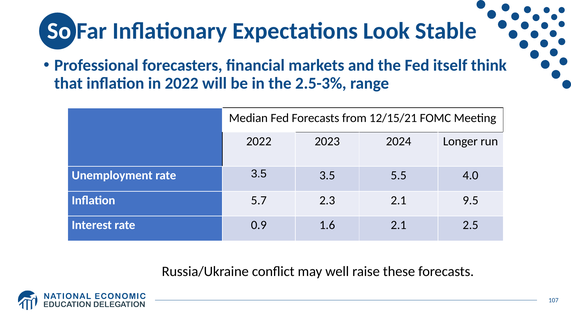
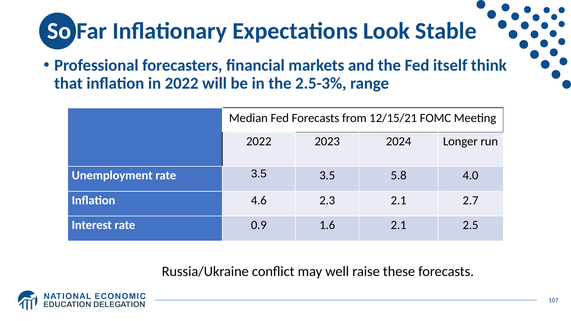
5.5: 5.5 -> 5.8
5.7: 5.7 -> 4.6
9.5: 9.5 -> 2.7
